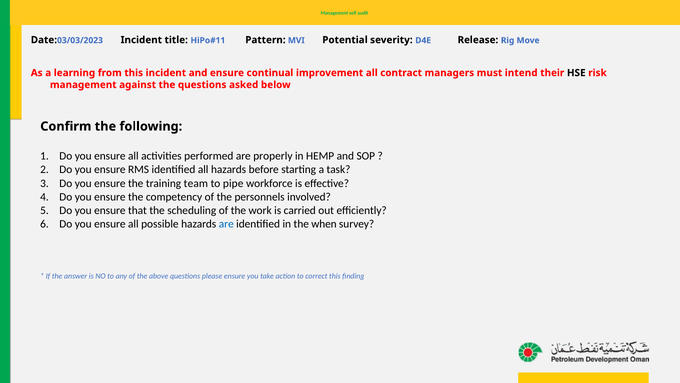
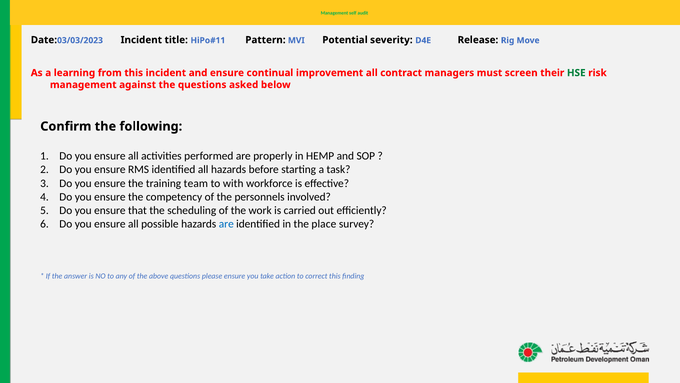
intend: intend -> screen
HSE colour: black -> green
pipe: pipe -> with
when: when -> place
